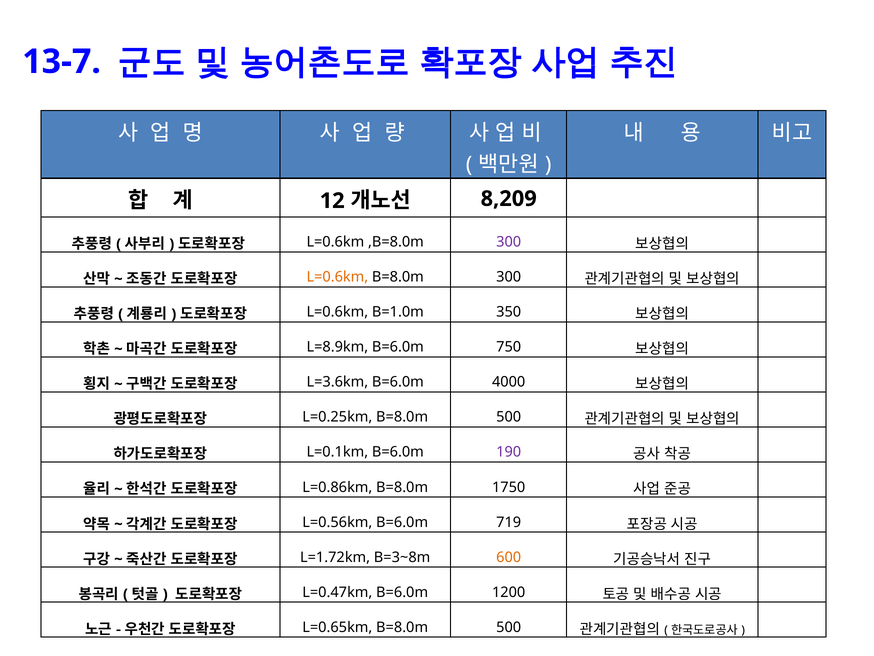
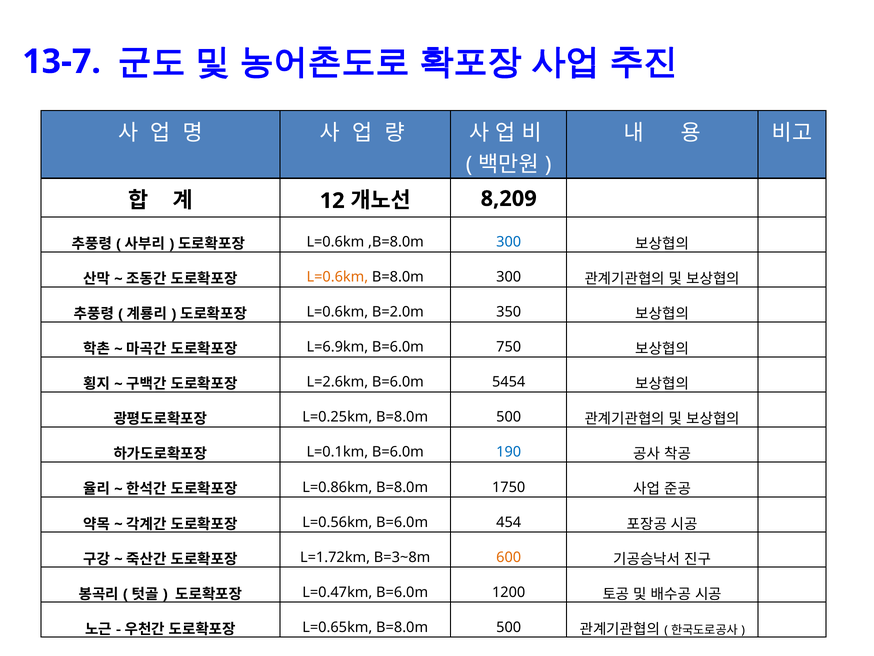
300 at (509, 242) colour: purple -> blue
B=1.0m: B=1.0m -> B=2.0m
L=8.9km: L=8.9km -> L=6.9km
L=3.6km: L=3.6km -> L=2.6km
4000: 4000 -> 5454
190 colour: purple -> blue
719: 719 -> 454
